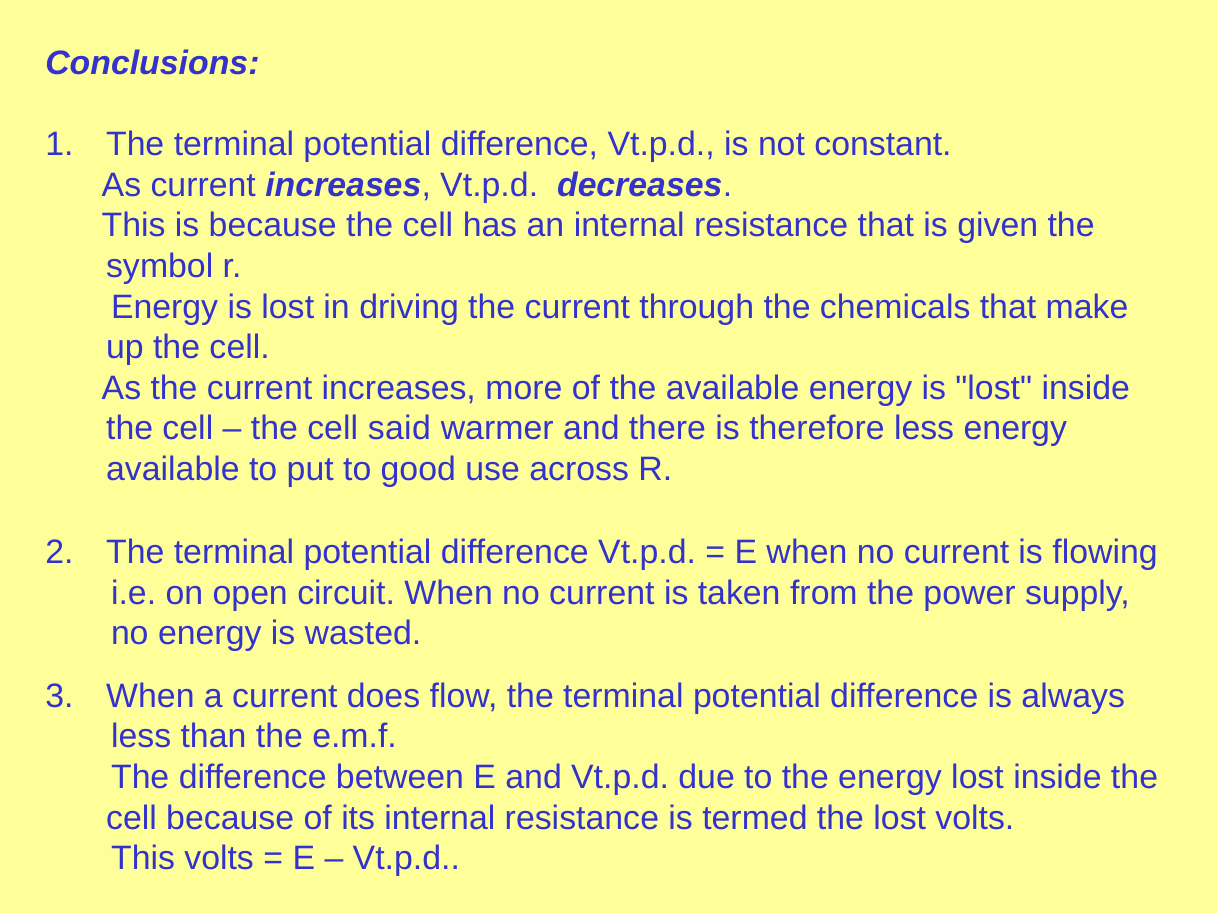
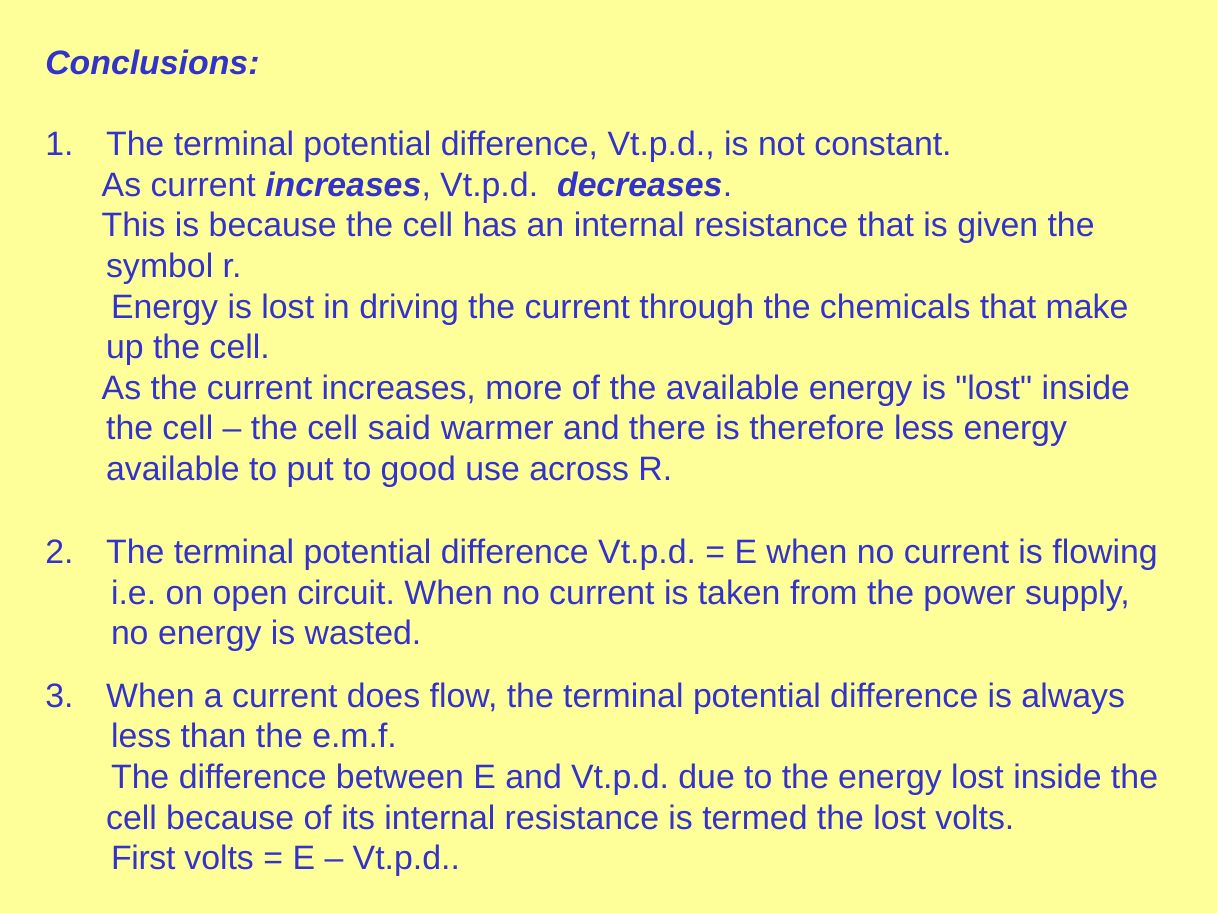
This at (143, 858): This -> First
